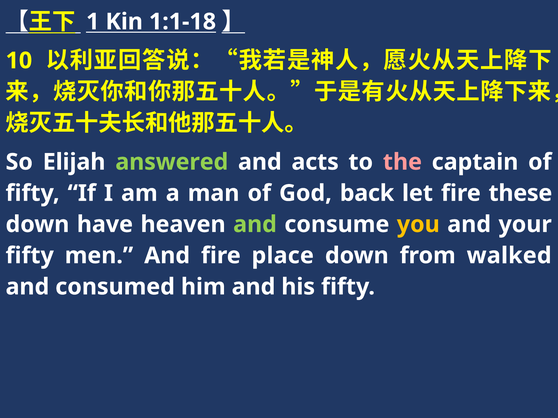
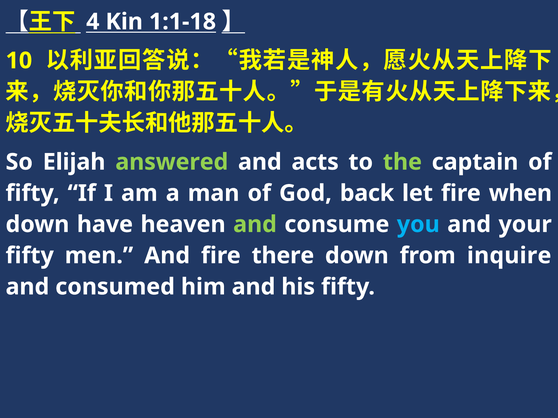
1: 1 -> 4
the colour: pink -> light green
these: these -> when
you colour: yellow -> light blue
place: place -> there
walked: walked -> inquire
